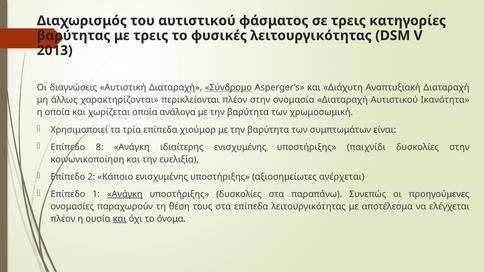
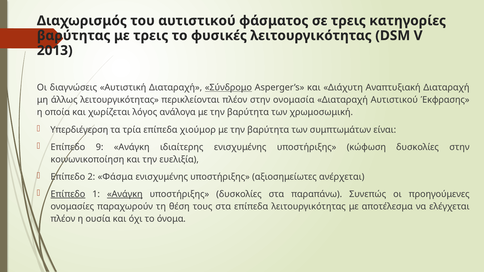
άλλως χαρακτηρίζονται: χαρακτηρίζονται -> λειτουργικότητας
Ικανότητα: Ικανότητα -> Έκφρασης
χωρίζεται οποία: οποία -> λόγος
Χρησιμοποιεί: Χρησιμοποιεί -> Υπερδιέγερση
8: 8 -> 9
παιχνίδι: παιχνίδι -> κώφωση
Κάποιο: Κάποιο -> Φάσμα
Επίπεδο at (68, 194) underline: none -> present
και at (120, 219) underline: present -> none
